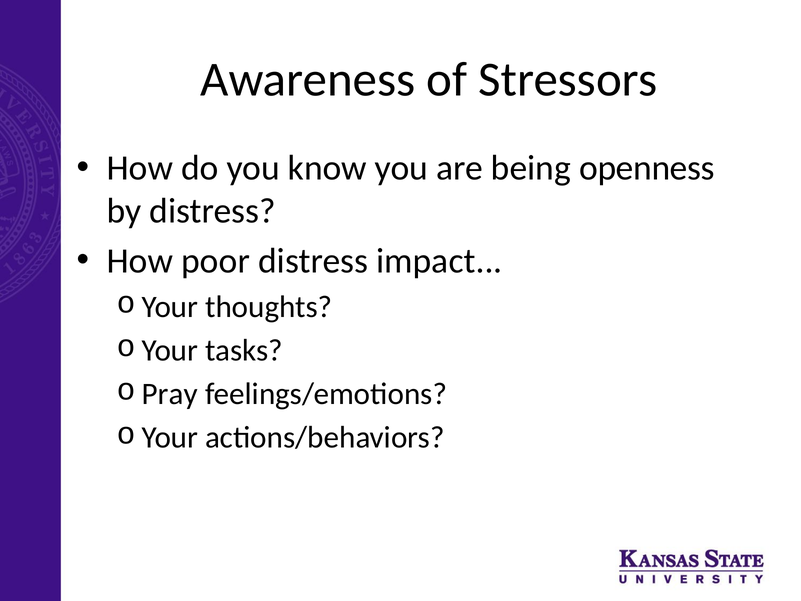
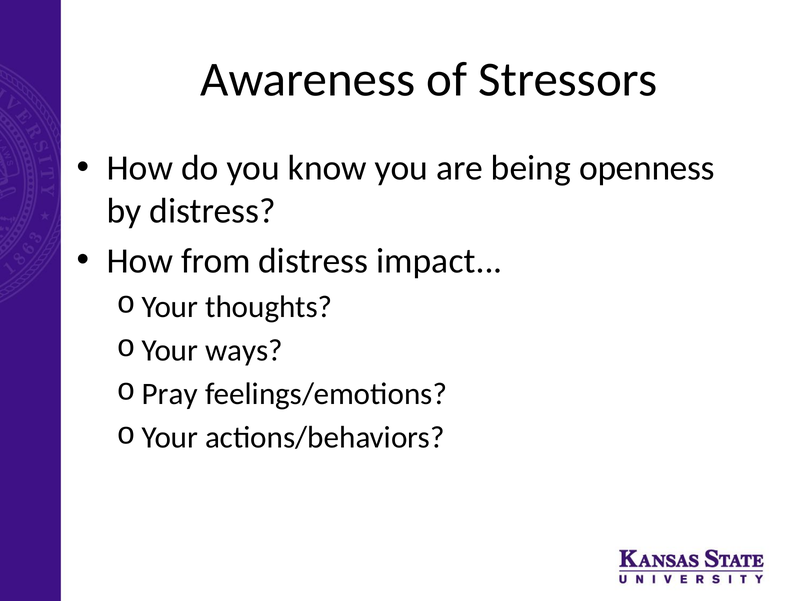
poor: poor -> from
tasks: tasks -> ways
